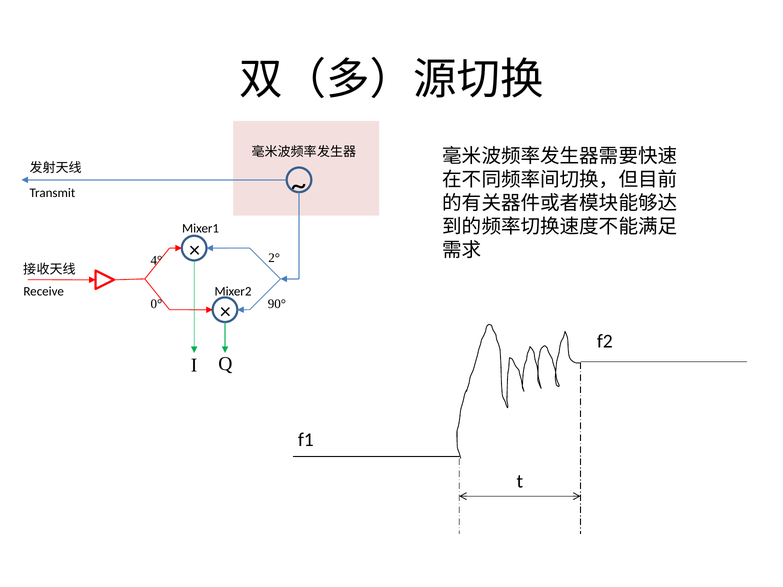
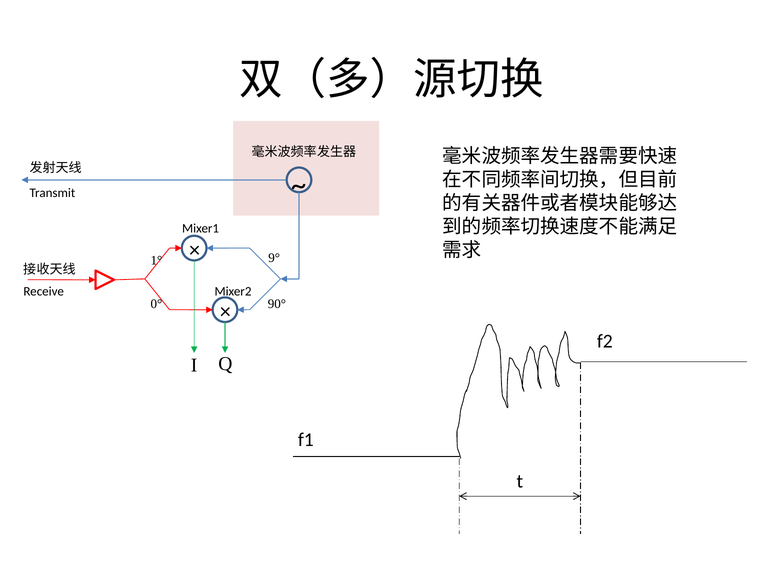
2°: 2° -> 9°
4°: 4° -> 1°
